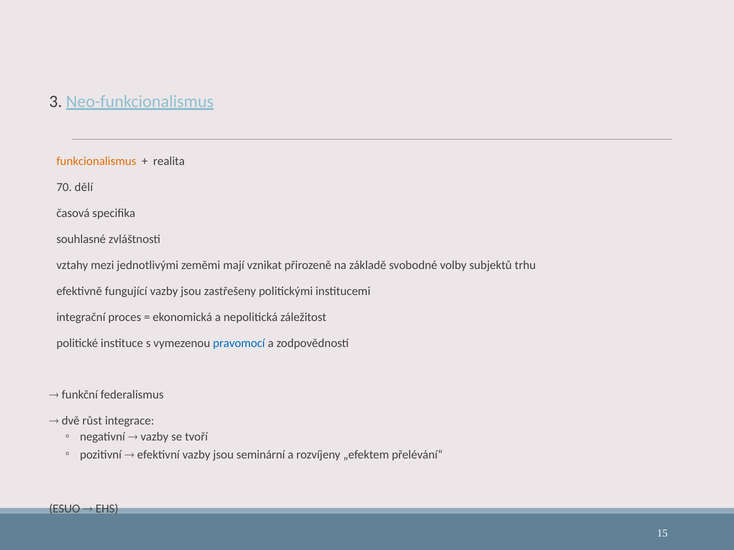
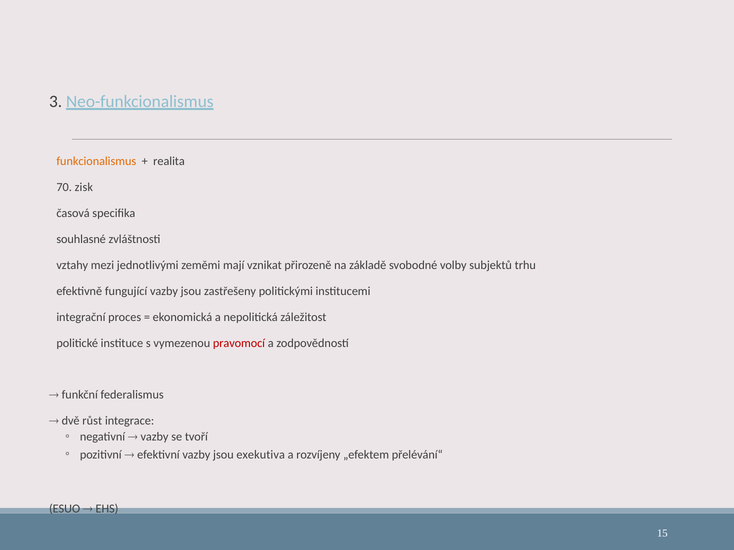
dělí: dělí -> zisk
pravomocí colour: blue -> red
seminární: seminární -> exekutiva
